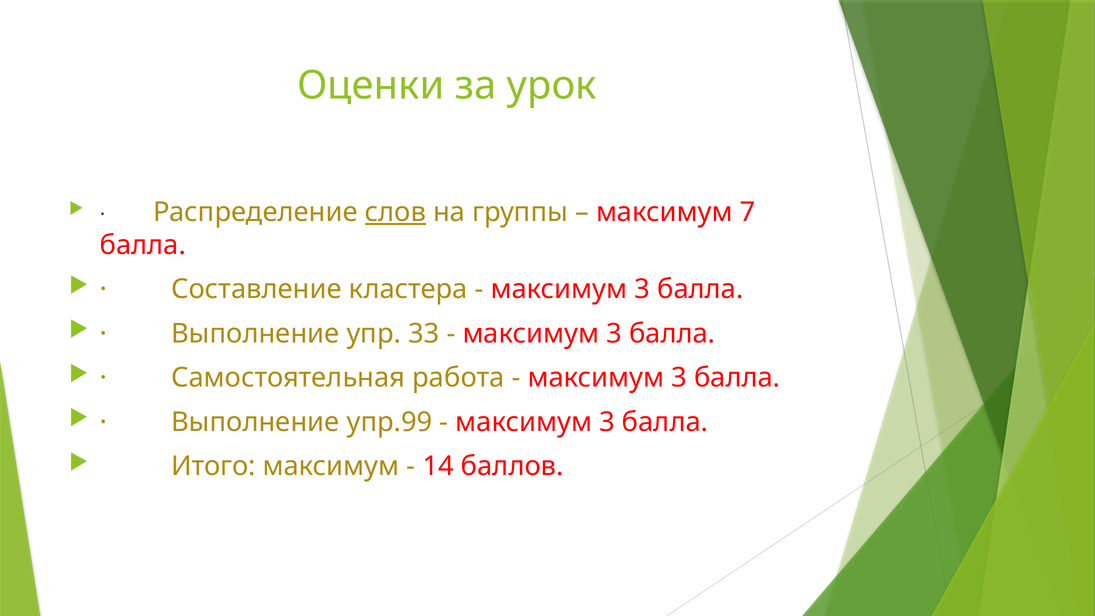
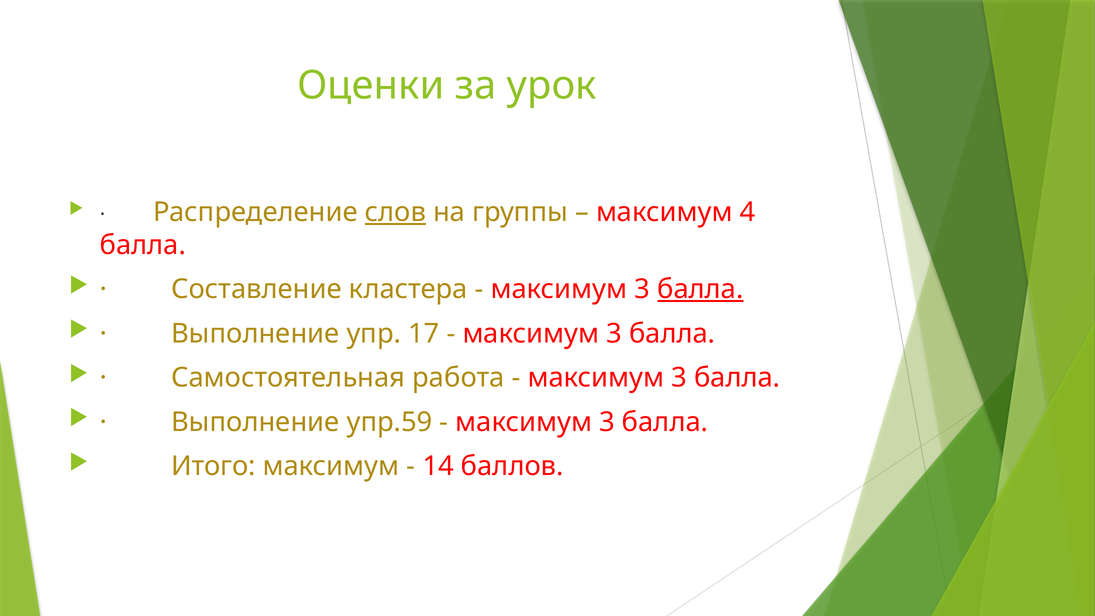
7: 7 -> 4
балла at (700, 289) underline: none -> present
33: 33 -> 17
упр.99: упр.99 -> упр.59
